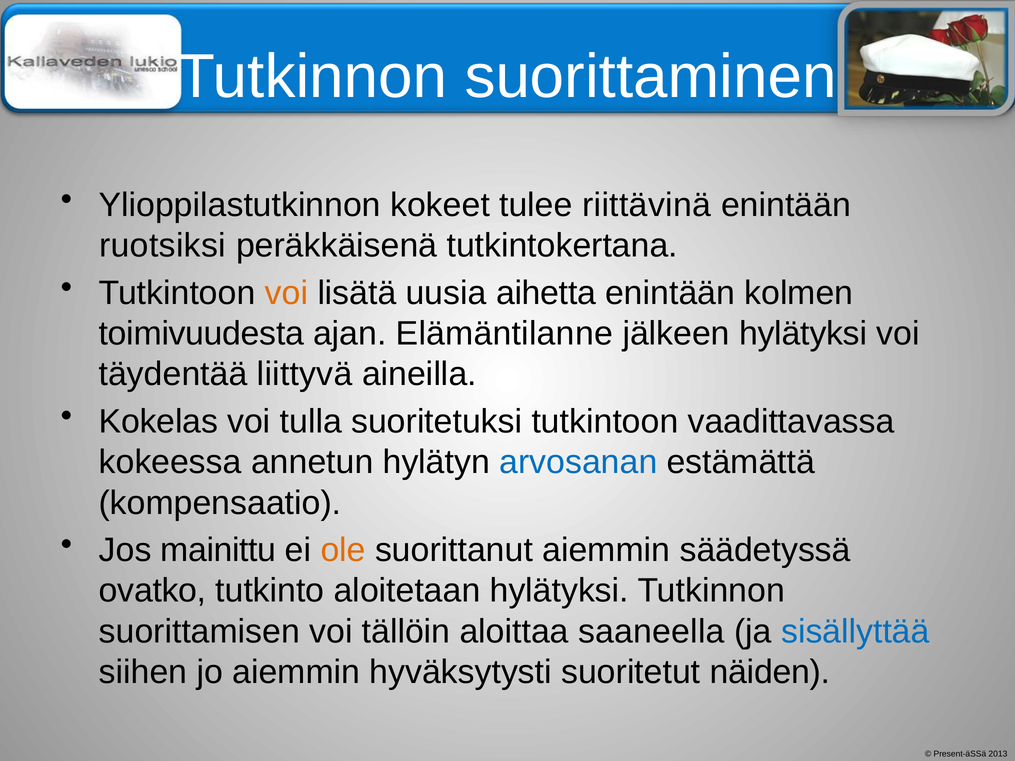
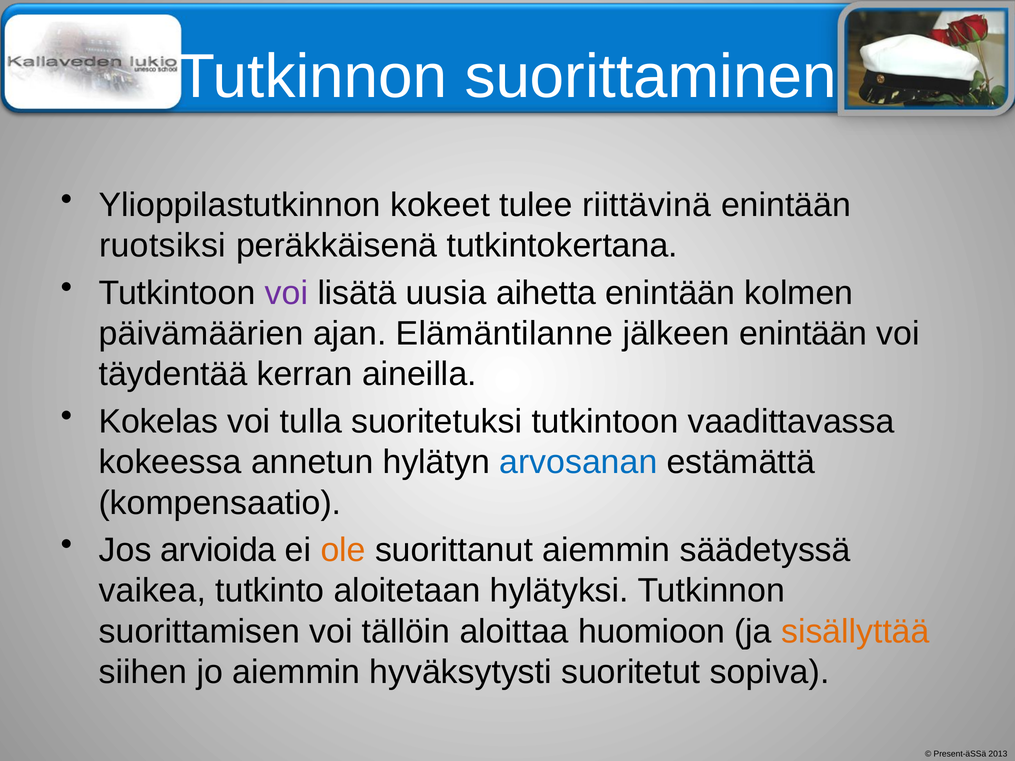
voi at (286, 293) colour: orange -> purple
toimivuudesta: toimivuudesta -> päivämäärien
jälkeen hylätyksi: hylätyksi -> enintään
liittyvä: liittyvä -> kerran
mainittu: mainittu -> arvioida
ovatko: ovatko -> vaikea
saaneella: saaneella -> huomioon
sisällyttää colour: blue -> orange
näiden: näiden -> sopiva
